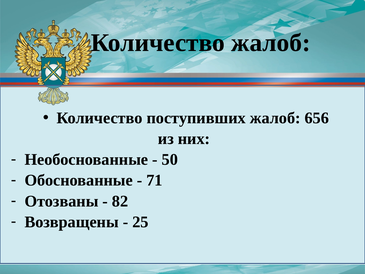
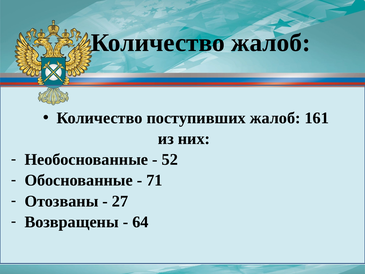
656: 656 -> 161
50: 50 -> 52
82: 82 -> 27
25: 25 -> 64
